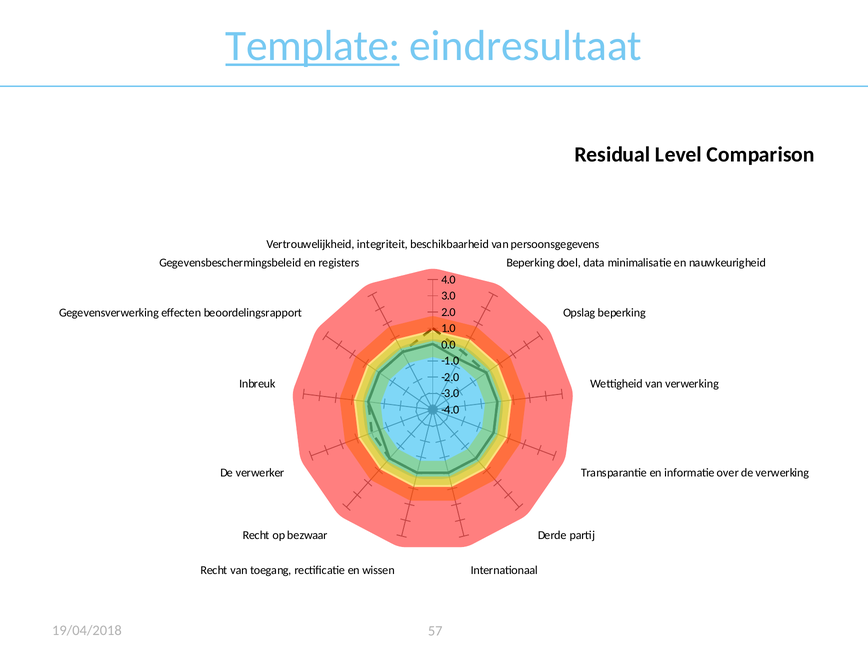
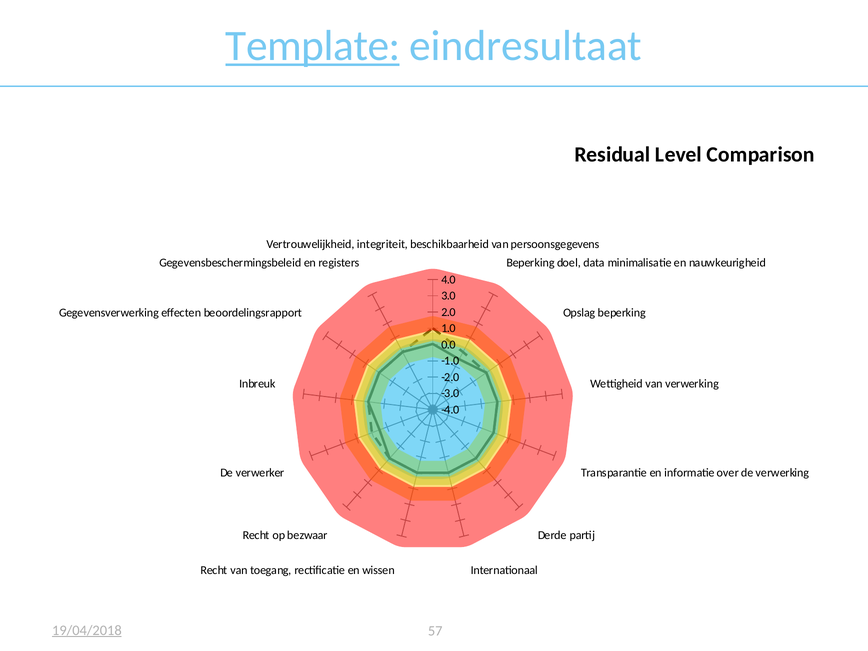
19/04/2018 underline: none -> present
